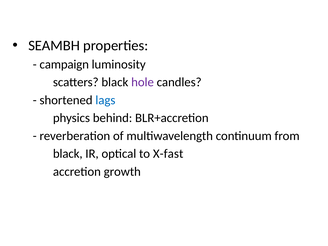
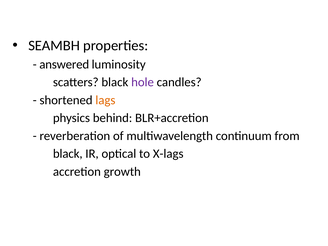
campaign: campaign -> answered
lags colour: blue -> orange
X-fast: X-fast -> X-lags
